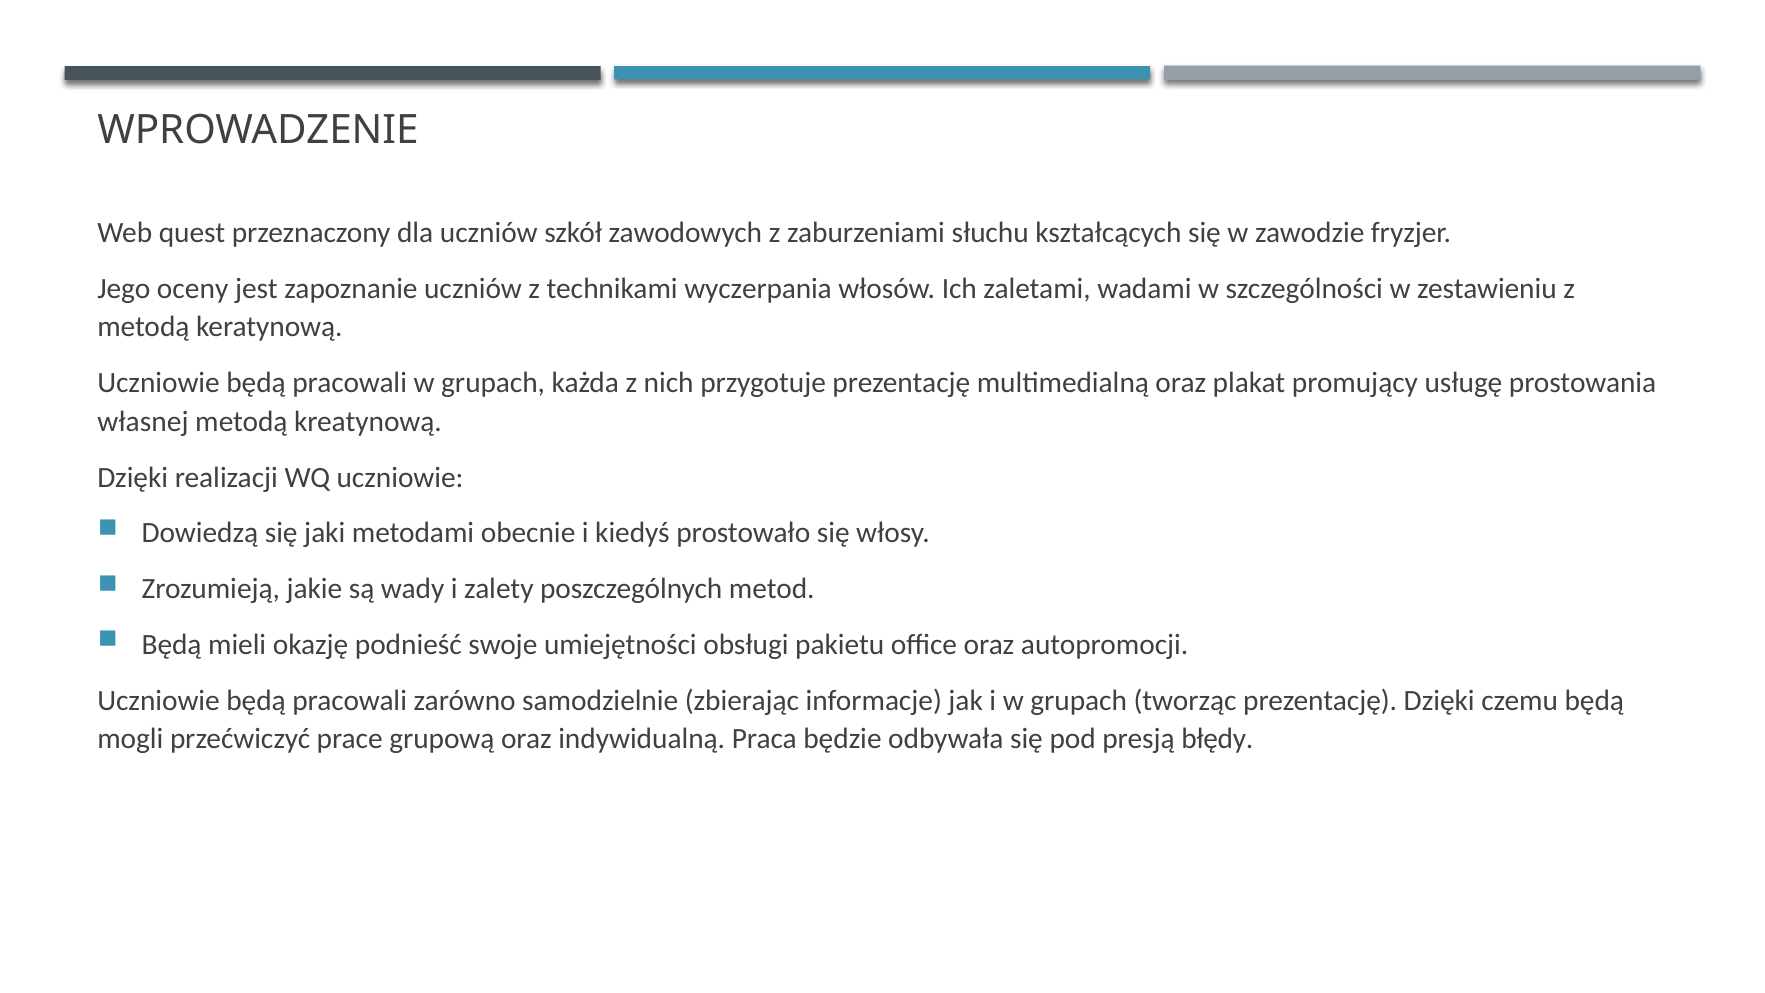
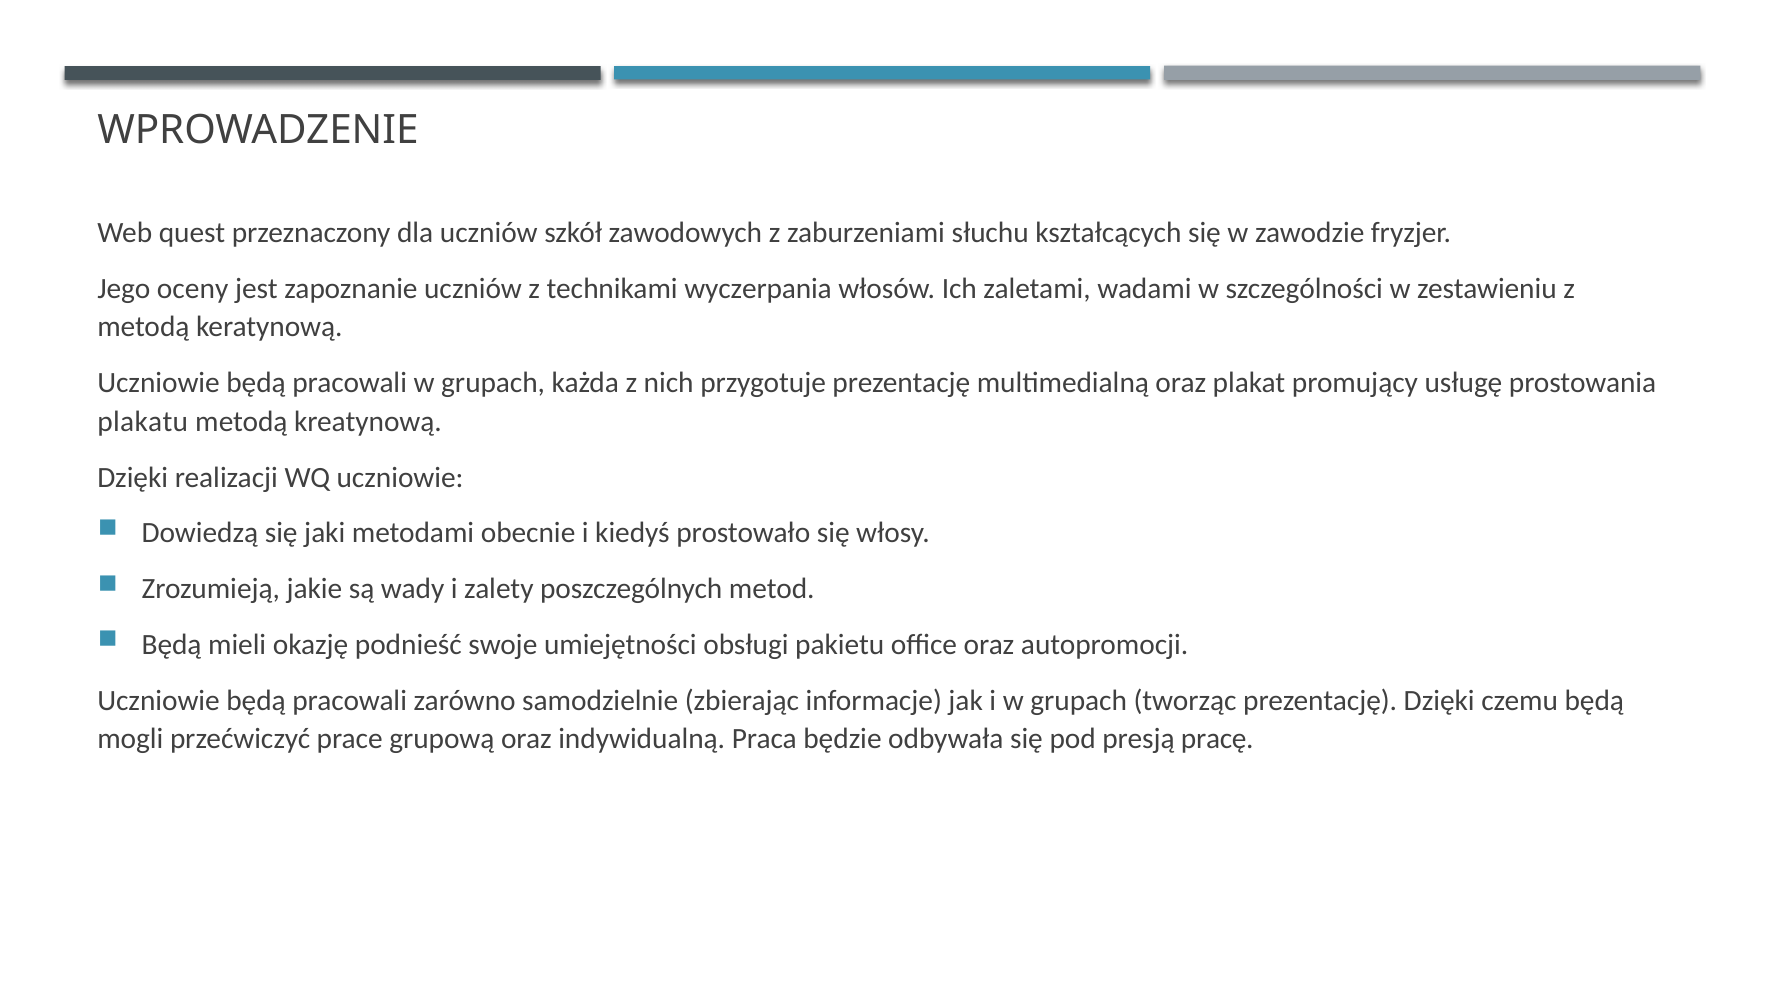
własnej: własnej -> plakatu
błędy: błędy -> pracę
